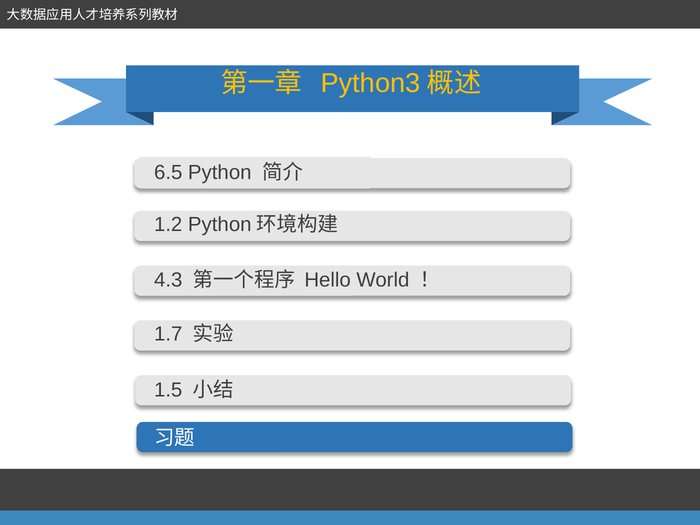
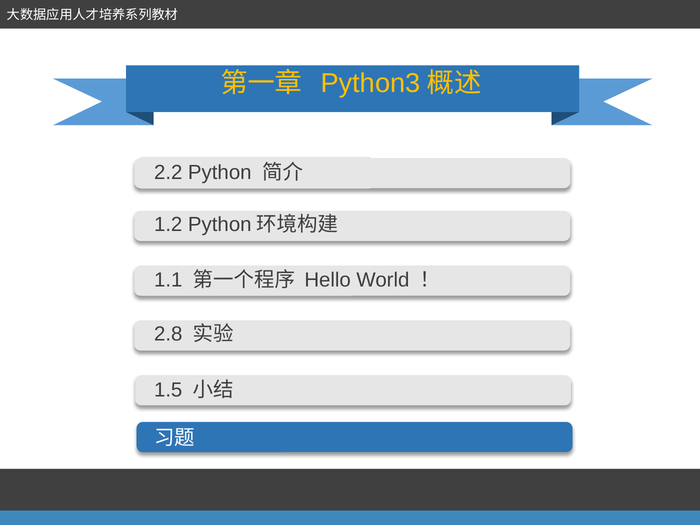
6.5: 6.5 -> 2.2
4.3: 4.3 -> 1.1
1.7: 1.7 -> 2.8
